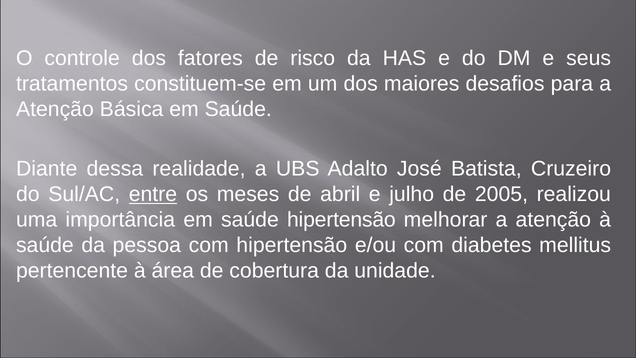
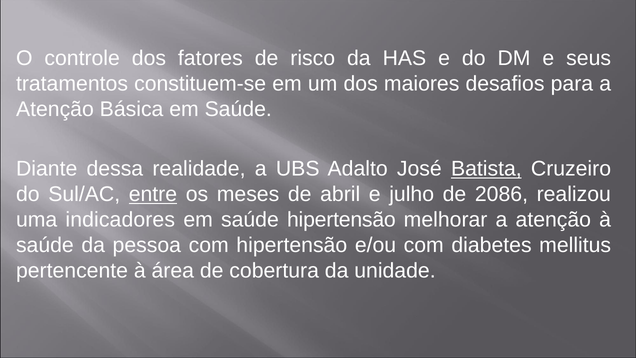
Batista underline: none -> present
2005: 2005 -> 2086
importância: importância -> indicadores
